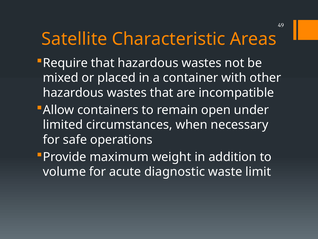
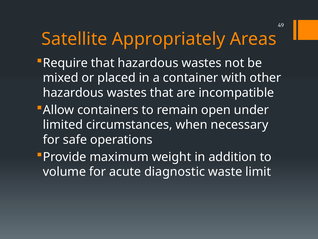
Characteristic: Characteristic -> Appropriately
